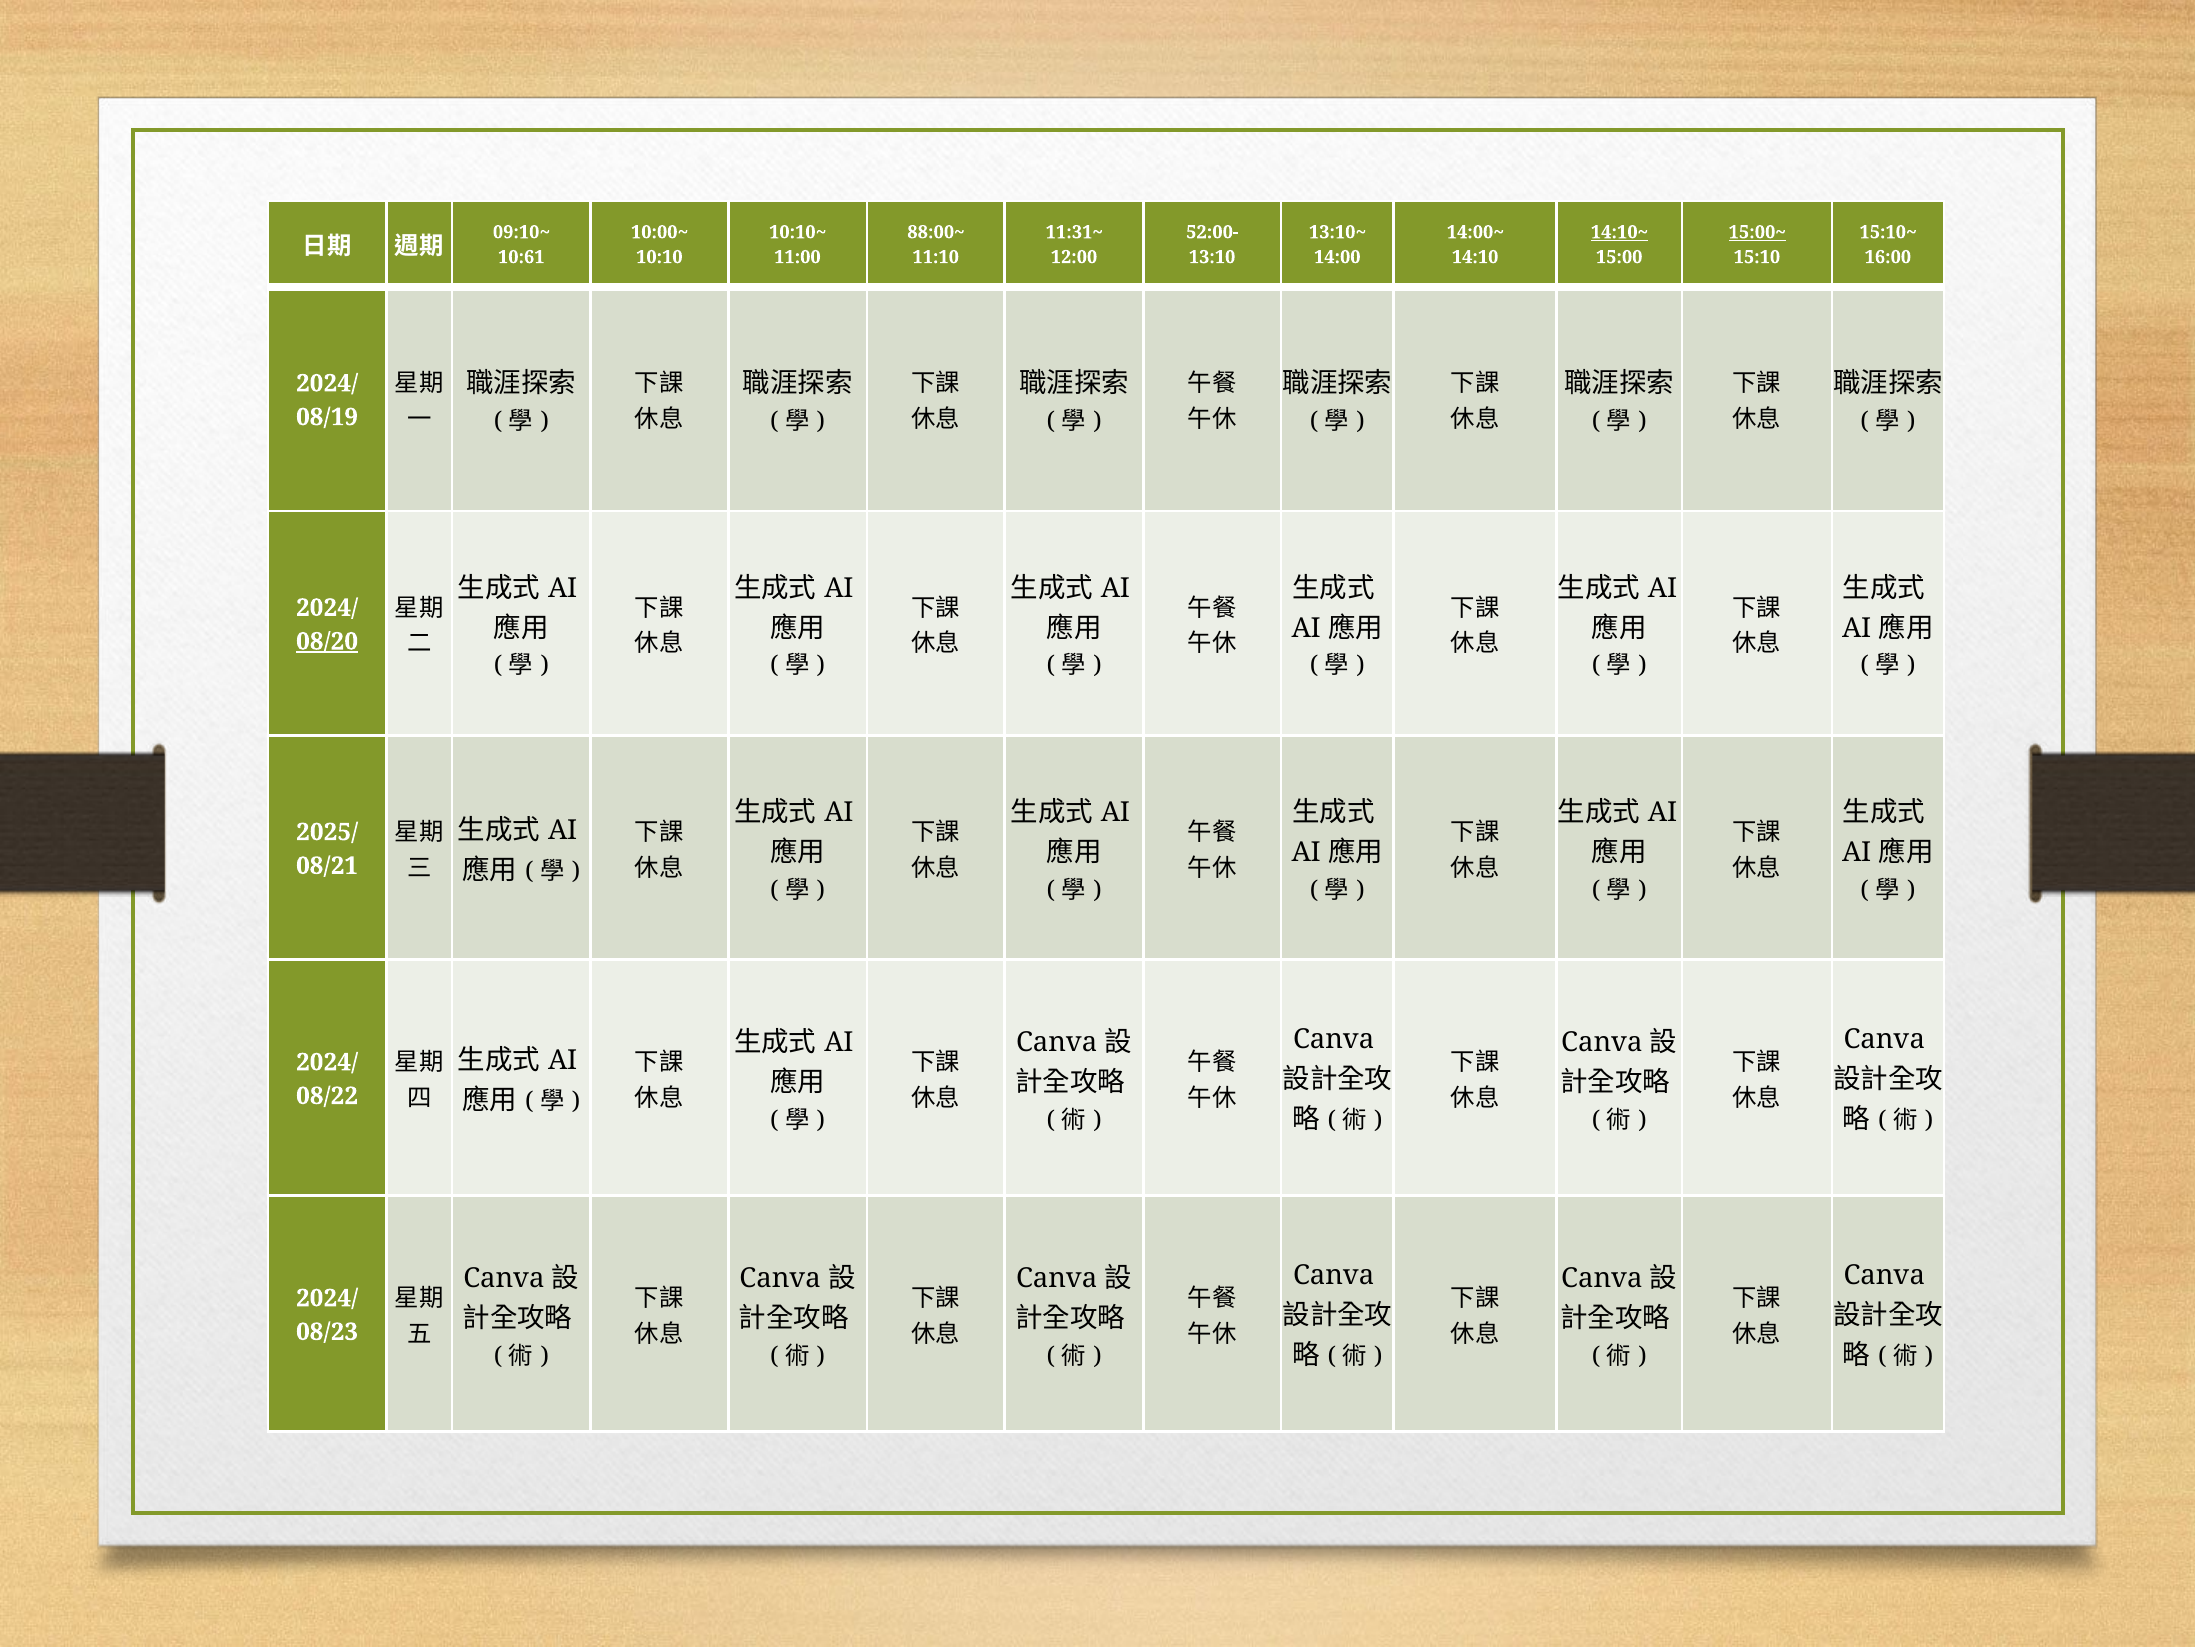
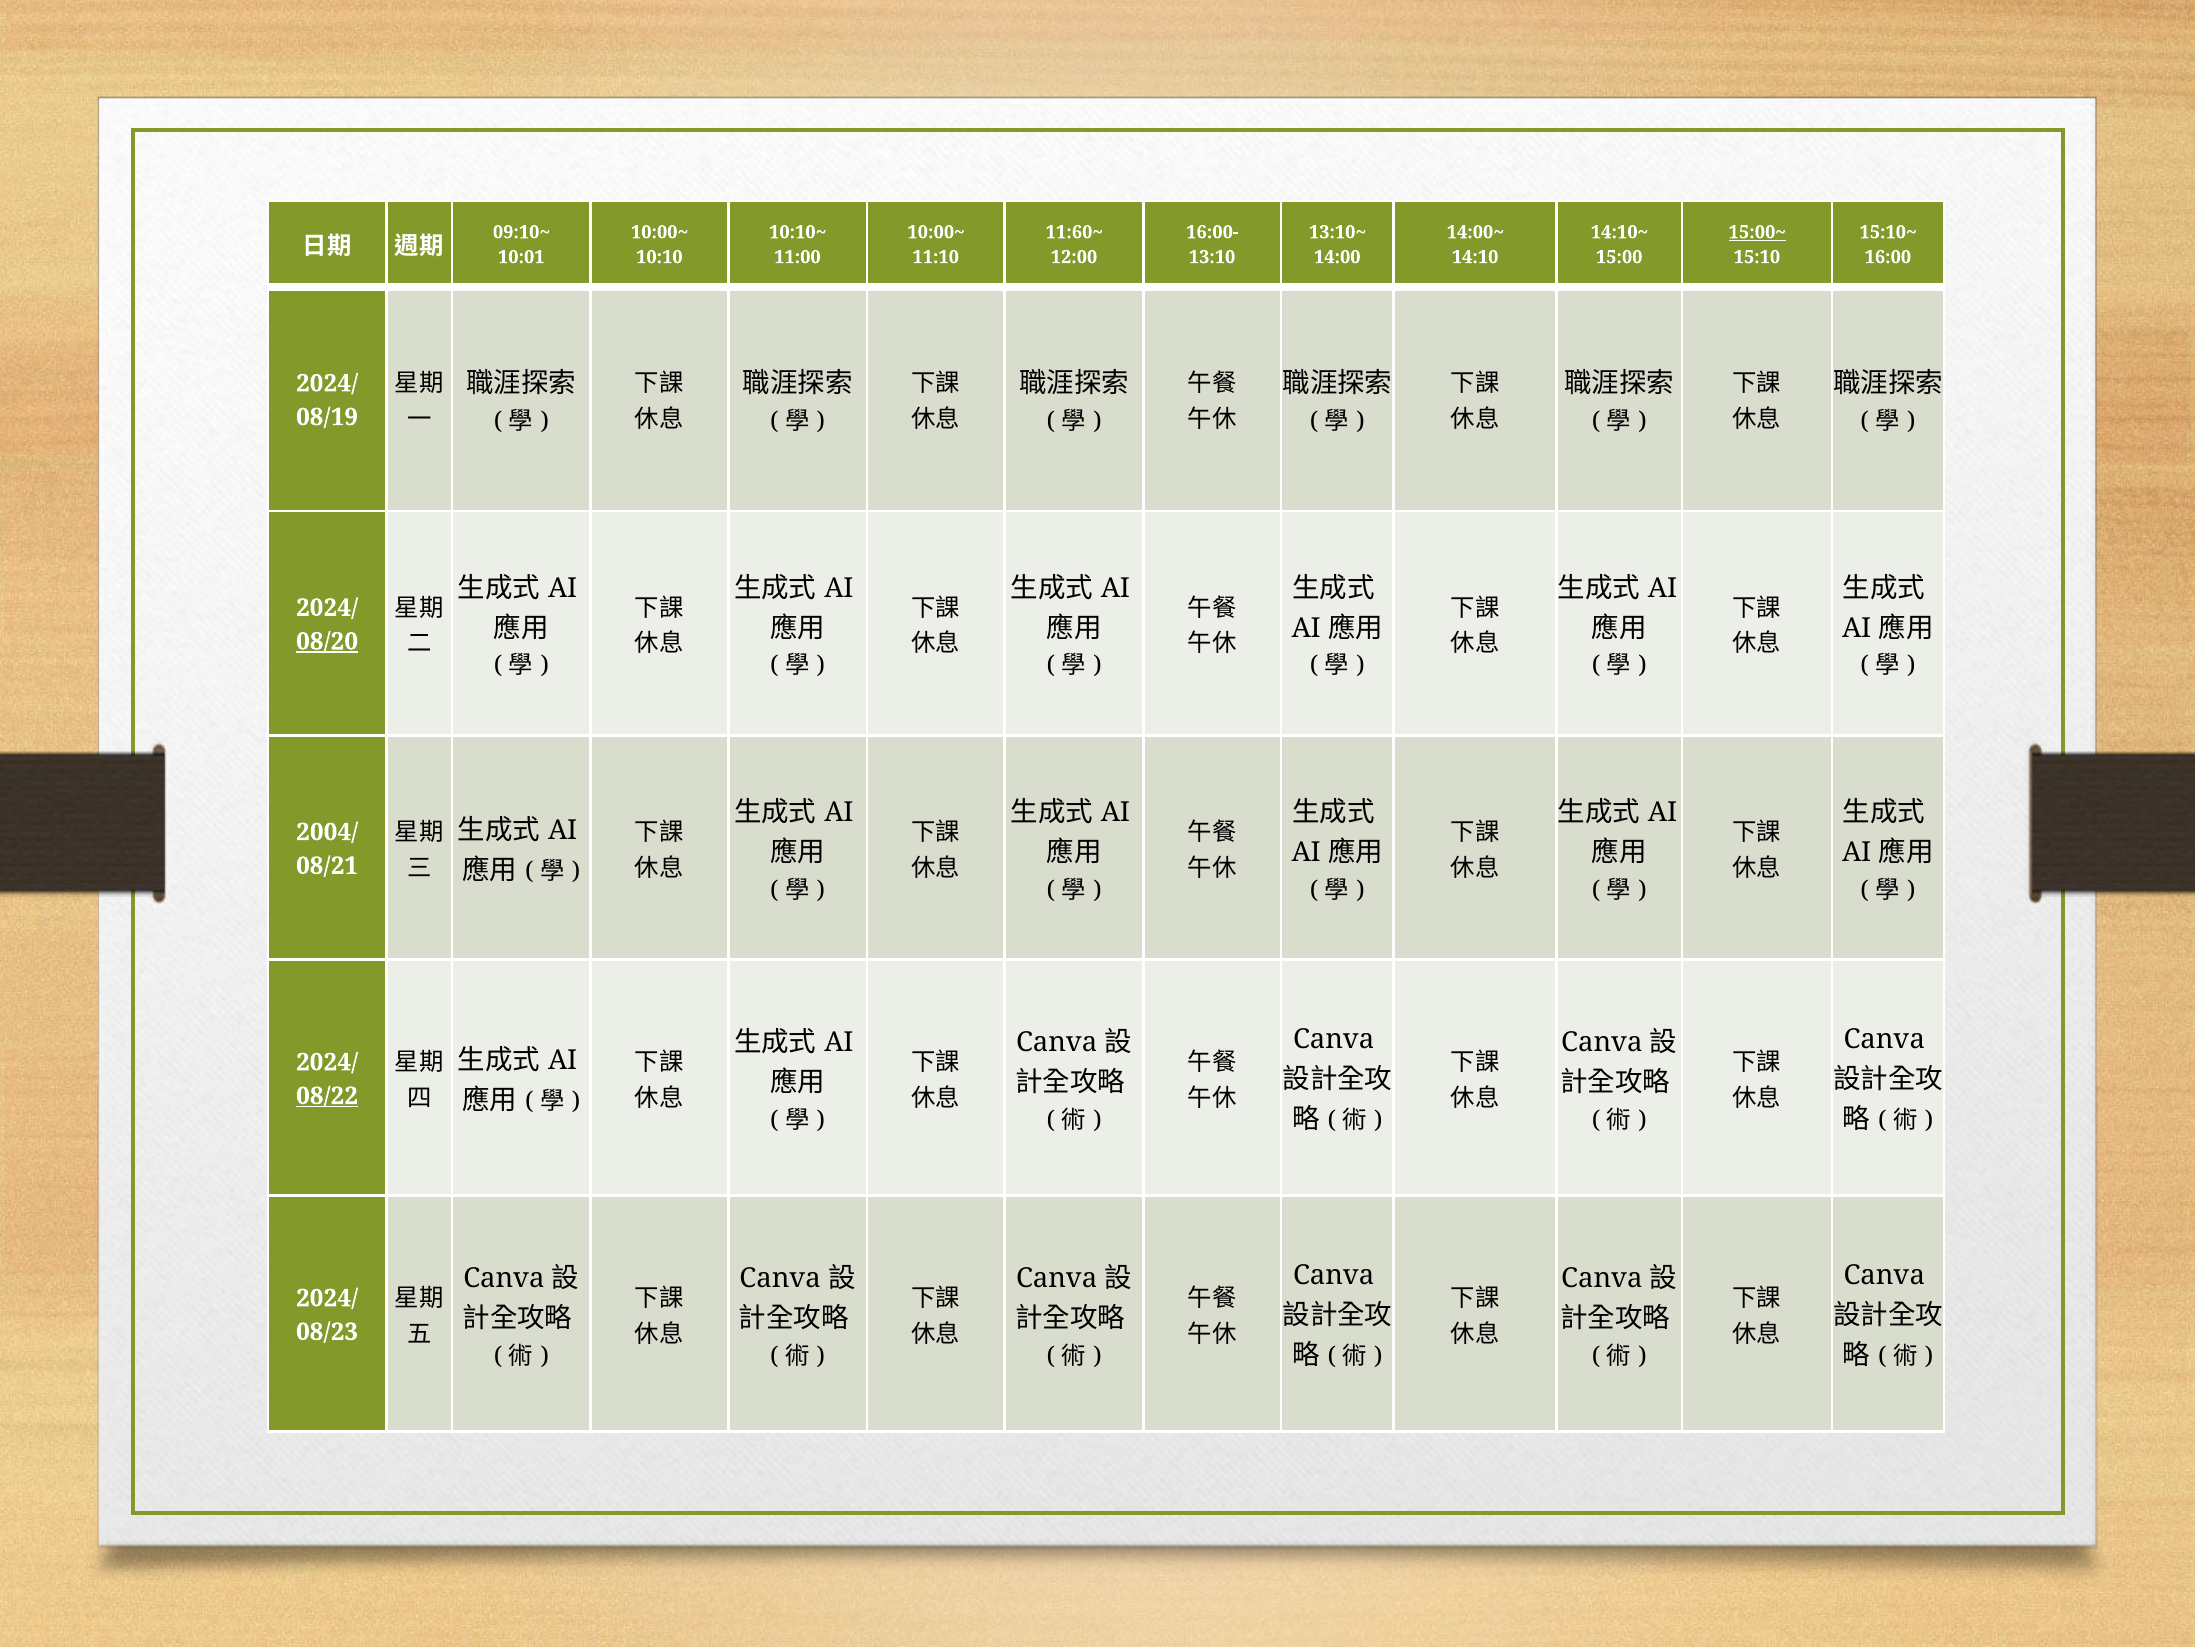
88:00~ at (936, 232): 88:00~ -> 10:00~
11:31~: 11:31~ -> 11:60~
52:00-: 52:00- -> 16:00-
14:10~ underline: present -> none
10:61: 10:61 -> 10:01
2025/: 2025/ -> 2004/
08/22 underline: none -> present
